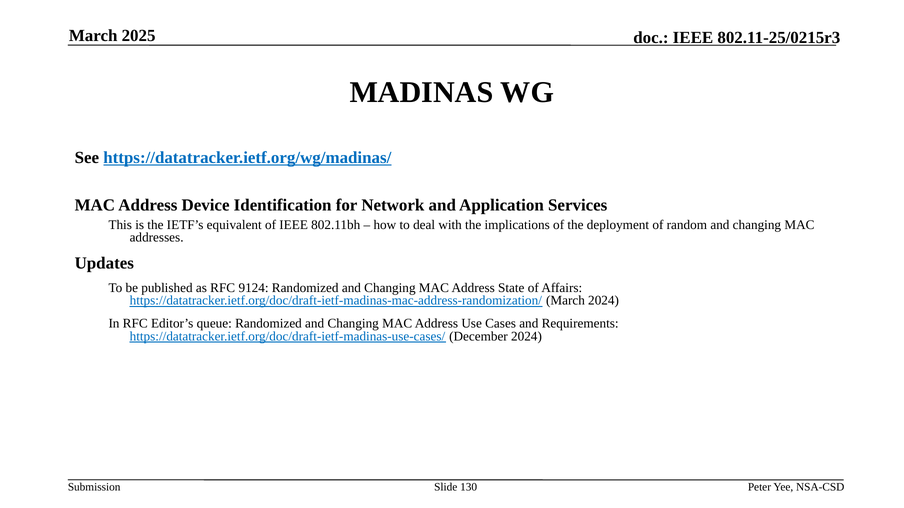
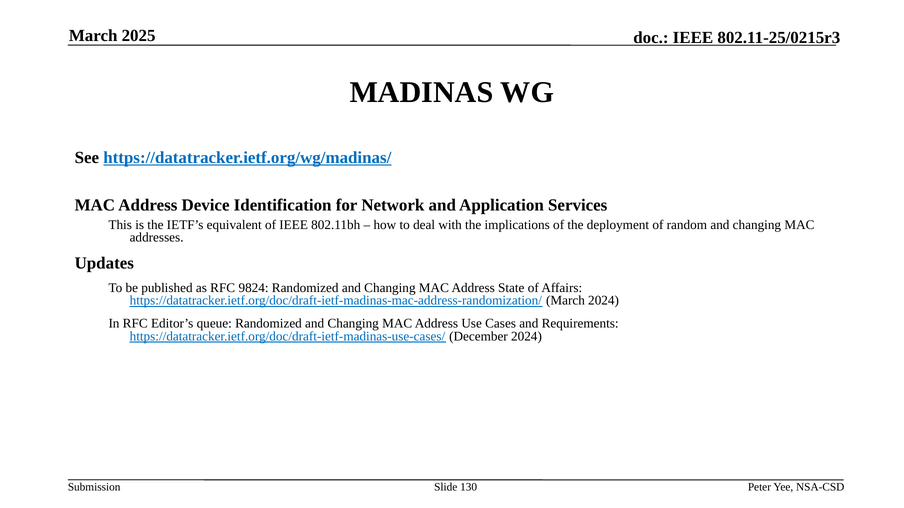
9124: 9124 -> 9824
